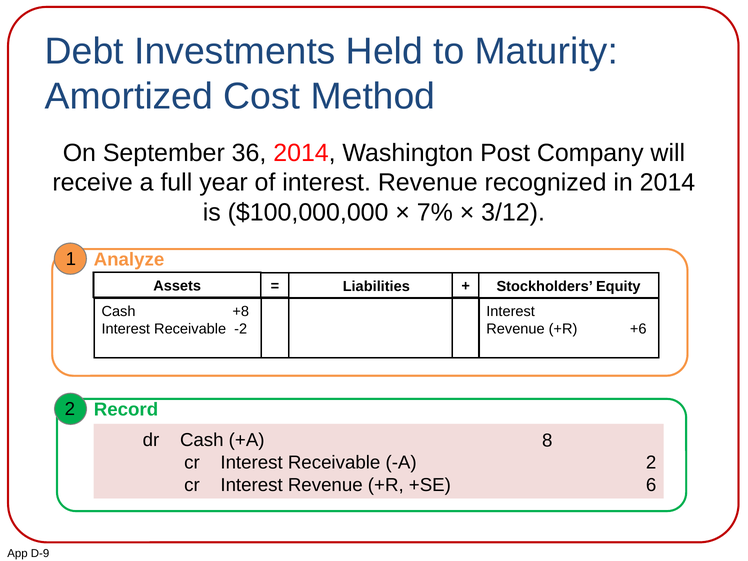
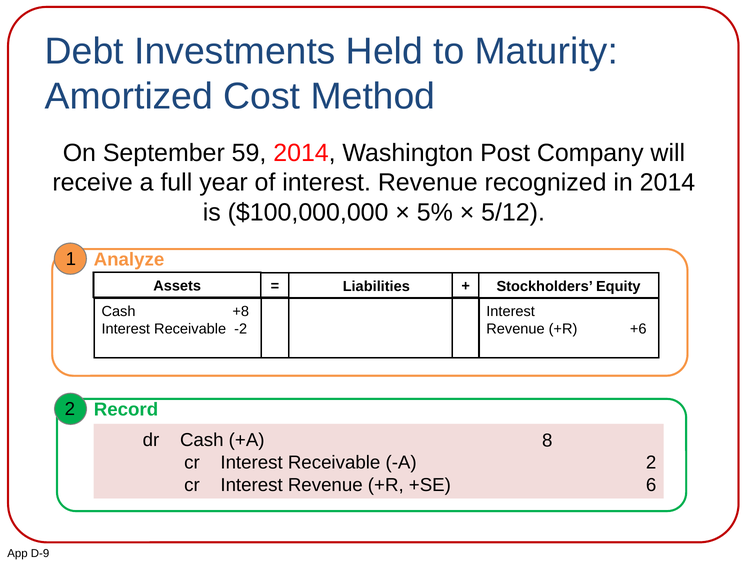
36: 36 -> 59
7%: 7% -> 5%
3/12: 3/12 -> 5/12
